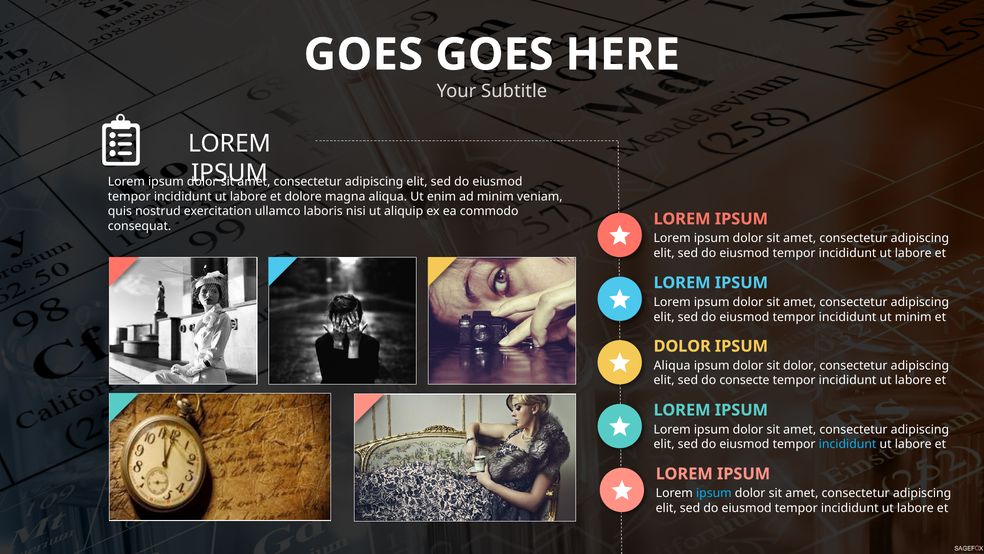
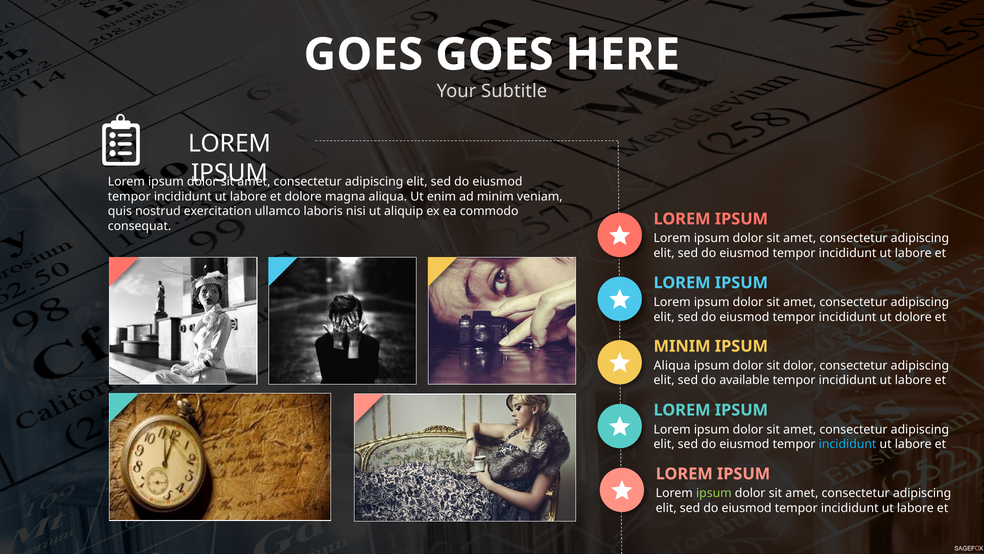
ut minim: minim -> dolore
DOLOR at (682, 346): DOLOR -> MINIM
consecte: consecte -> available
ipsum at (714, 493) colour: light blue -> light green
